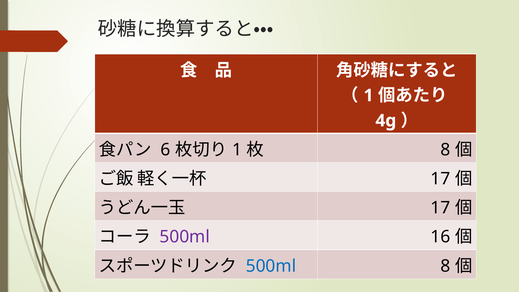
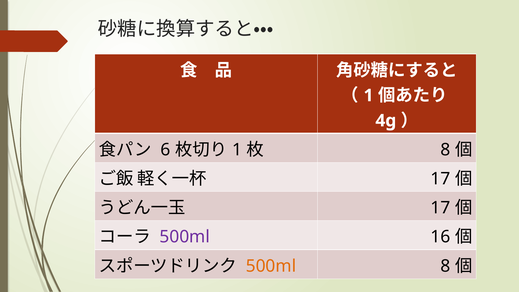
500ml at (271, 266) colour: blue -> orange
